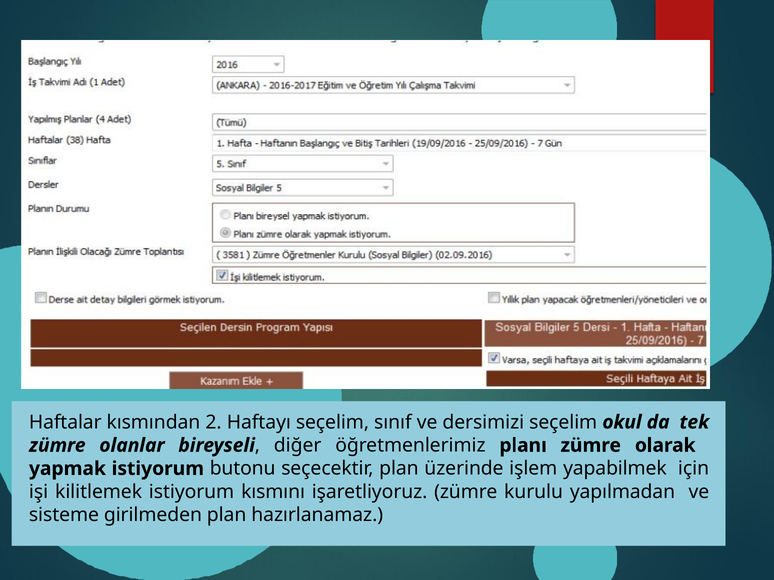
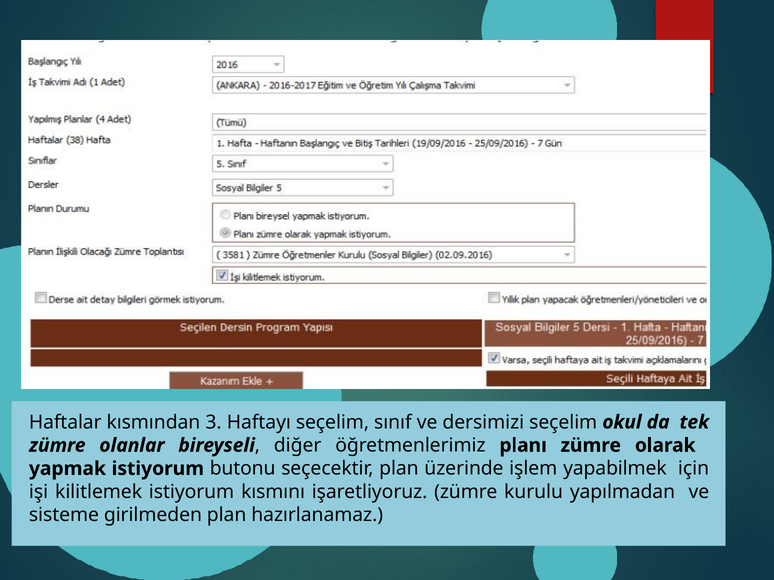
2: 2 -> 3
